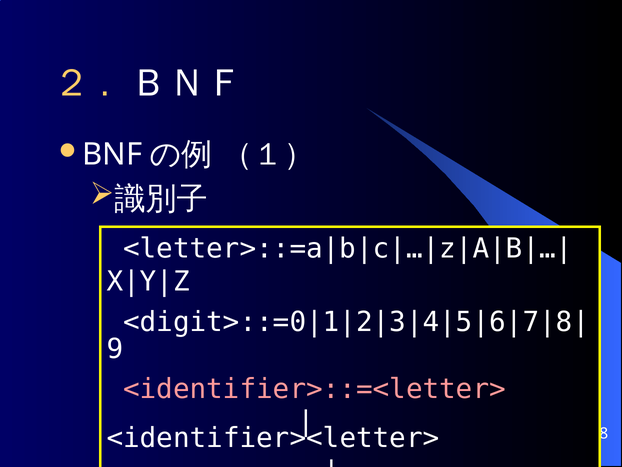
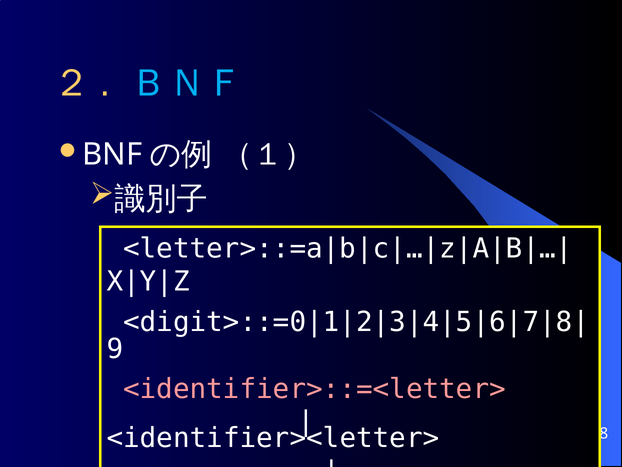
ＢＮＦ colour: white -> light blue
